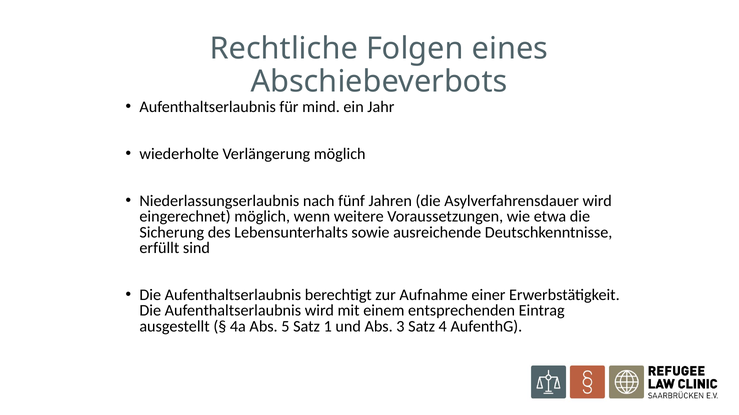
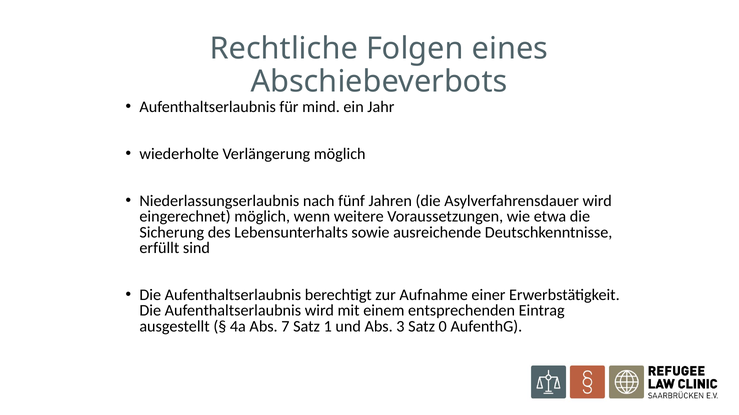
5: 5 -> 7
4: 4 -> 0
